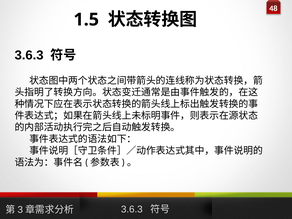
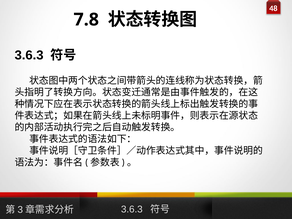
1.5: 1.5 -> 7.8
